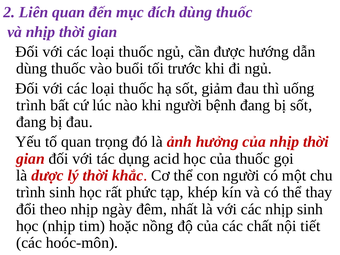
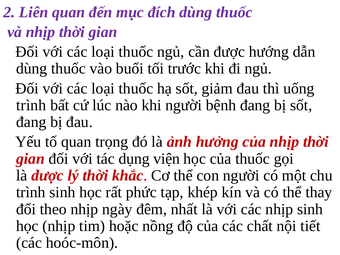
acid: acid -> viện
